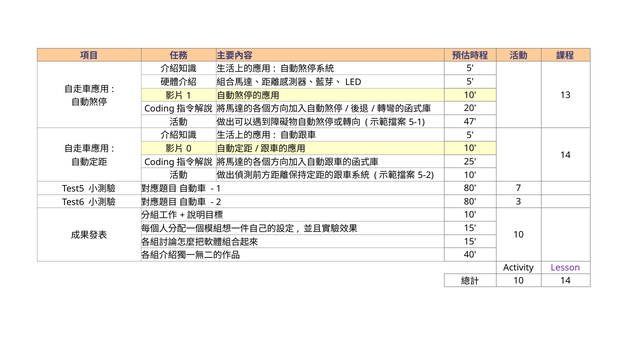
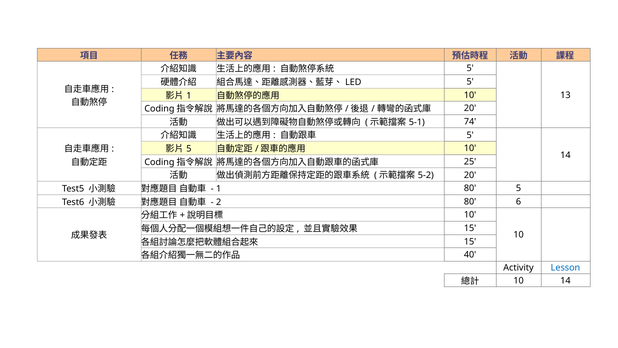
47: 47 -> 74
0 at (189, 149): 0 -> 5
10 at (470, 175): 10 -> 20
80 7: 7 -> 5
3: 3 -> 6
Lesson colour: purple -> blue
